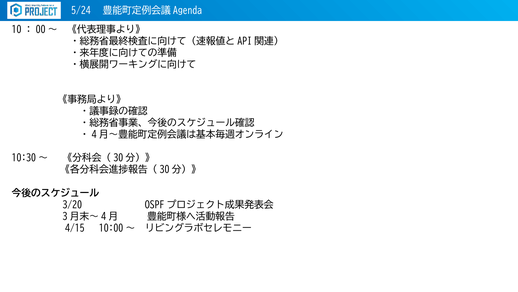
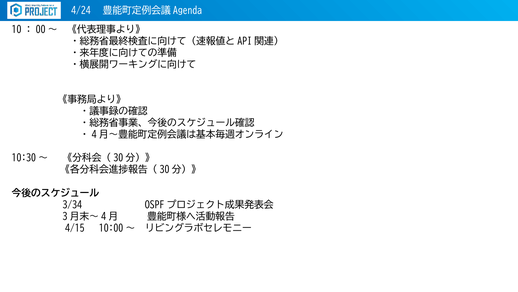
5/24: 5/24 -> 4/24
3/20: 3/20 -> 3/34
